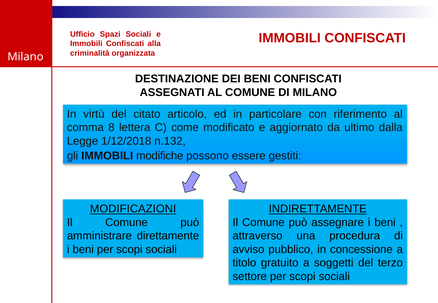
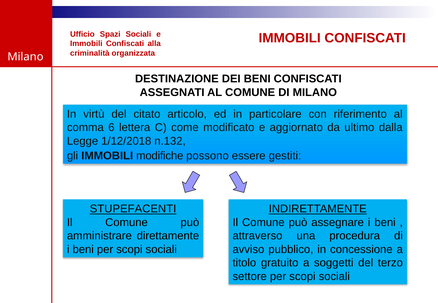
8: 8 -> 6
MODIFICAZIONI: MODIFICAZIONI -> STUPEFACENTI
